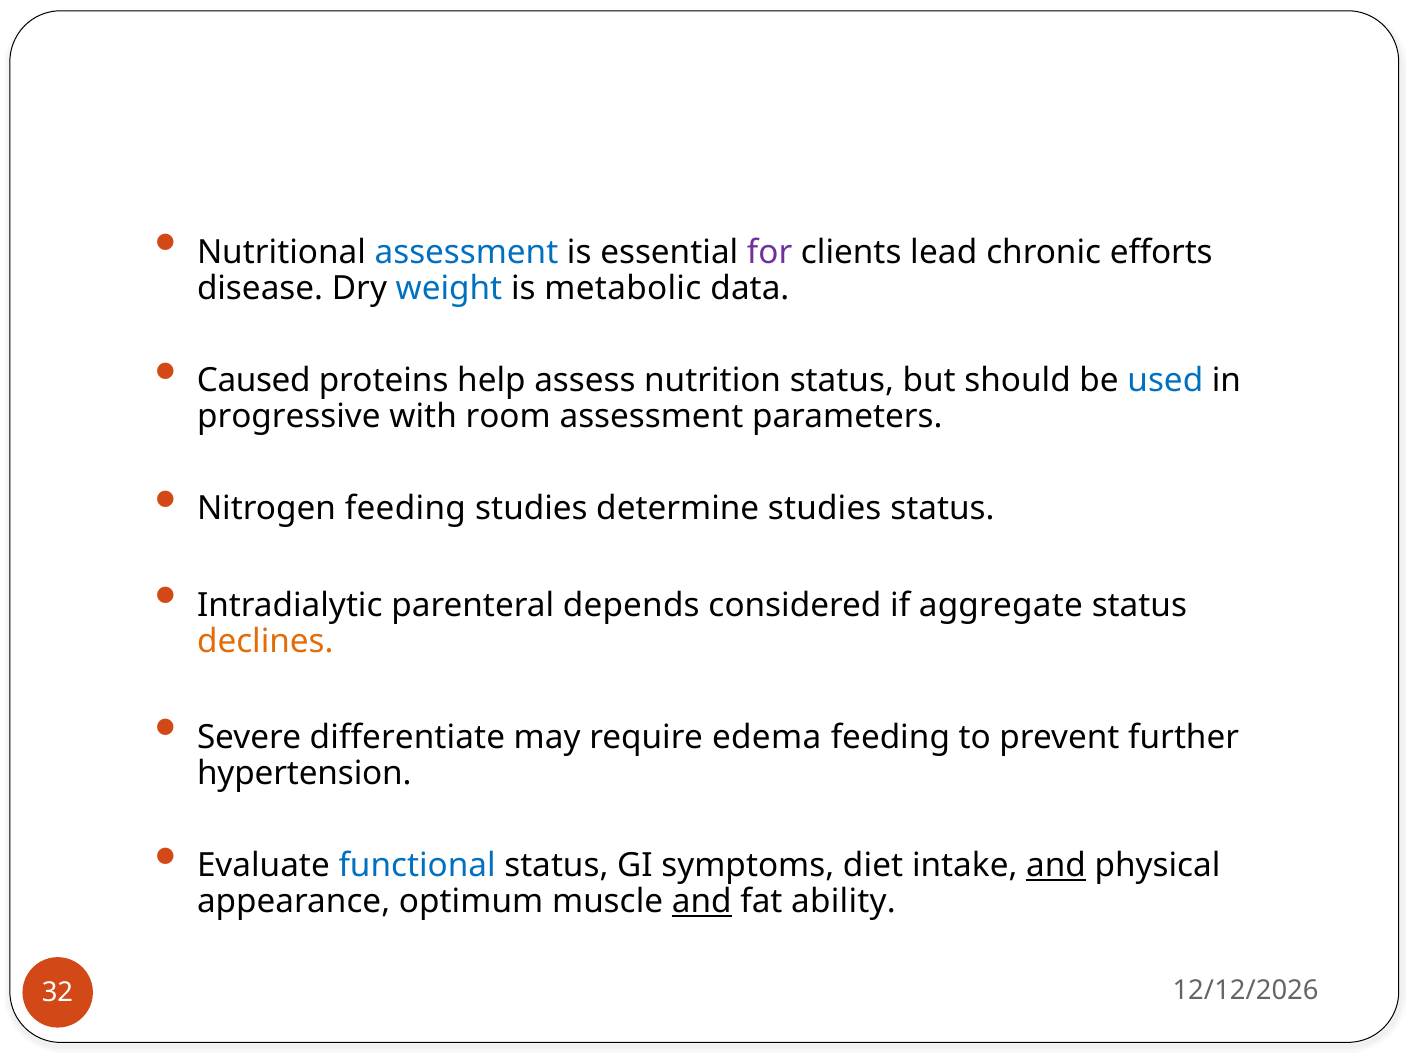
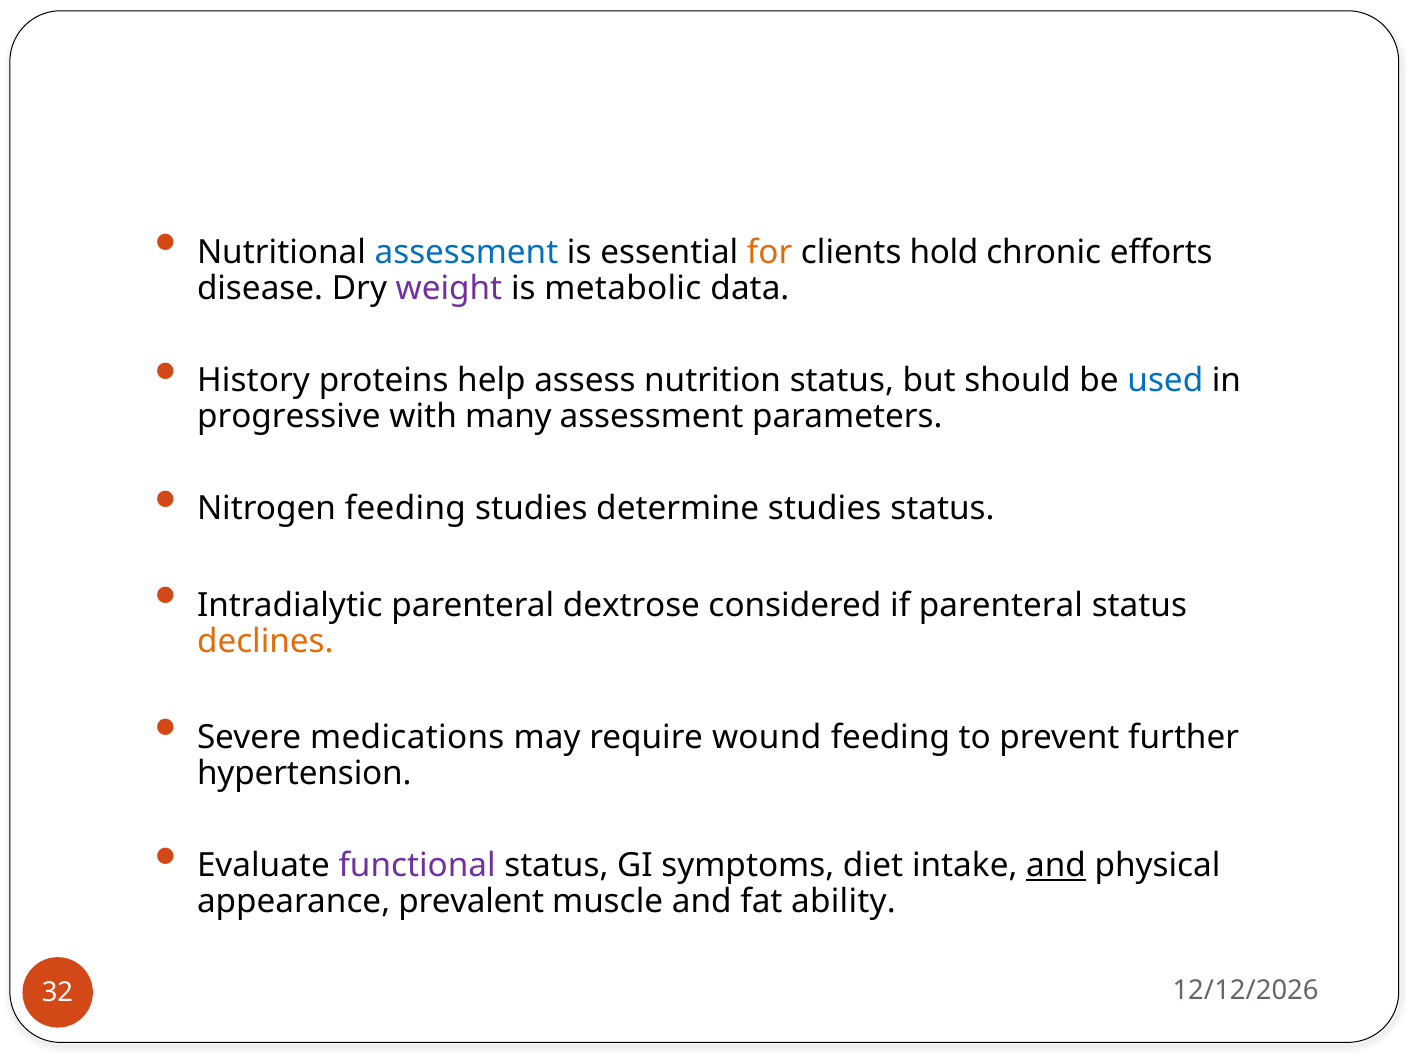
for colour: purple -> orange
lead: lead -> hold
weight colour: blue -> purple
Caused: Caused -> History
room: room -> many
depends: depends -> dextrose
if aggregate: aggregate -> parenteral
differentiate: differentiate -> medications
edema: edema -> wound
functional colour: blue -> purple
optimum: optimum -> prevalent
and at (702, 902) underline: present -> none
